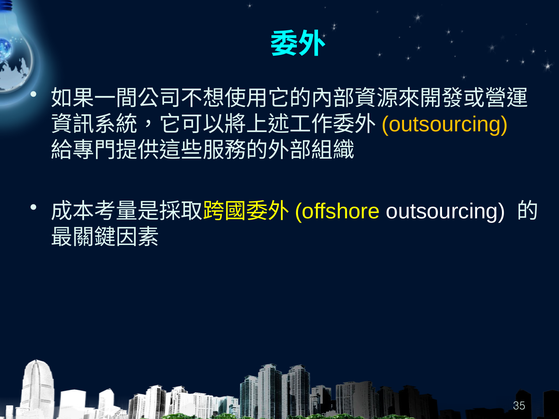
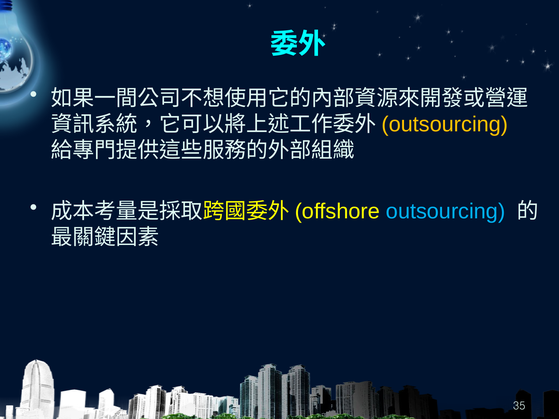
outsourcing at (446, 211) colour: white -> light blue
